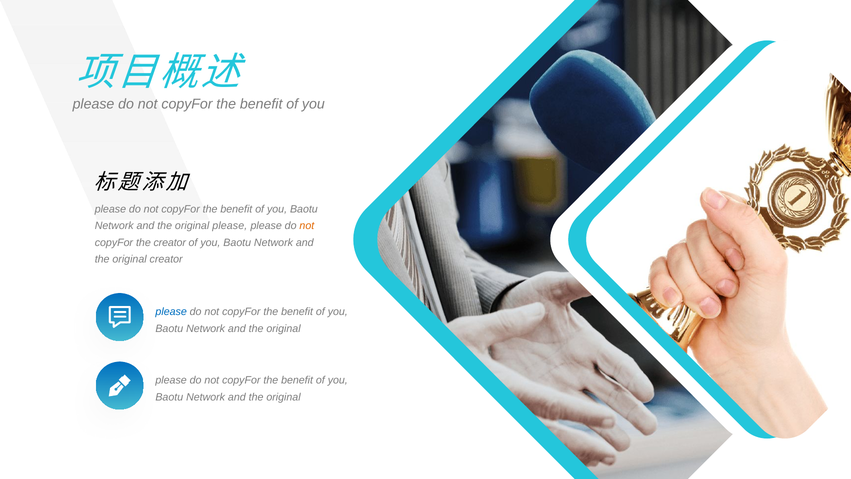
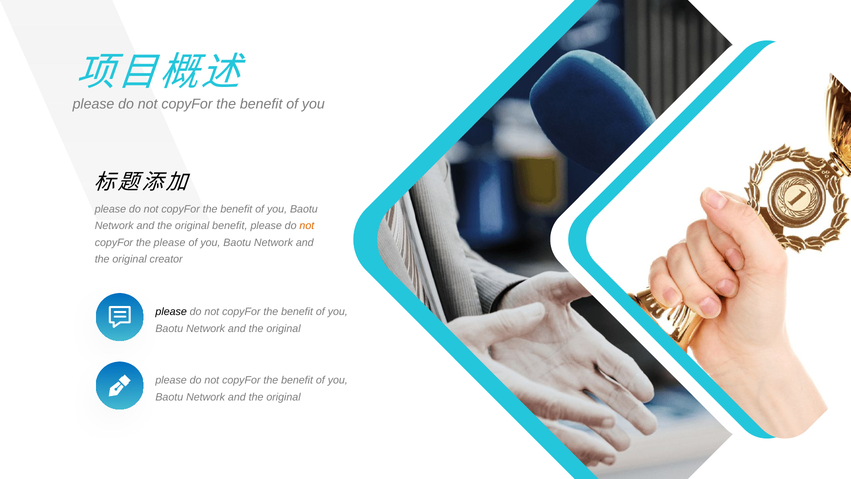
please at (230, 226): please -> benefit
the creator: creator -> please
please at (171, 312) colour: blue -> black
